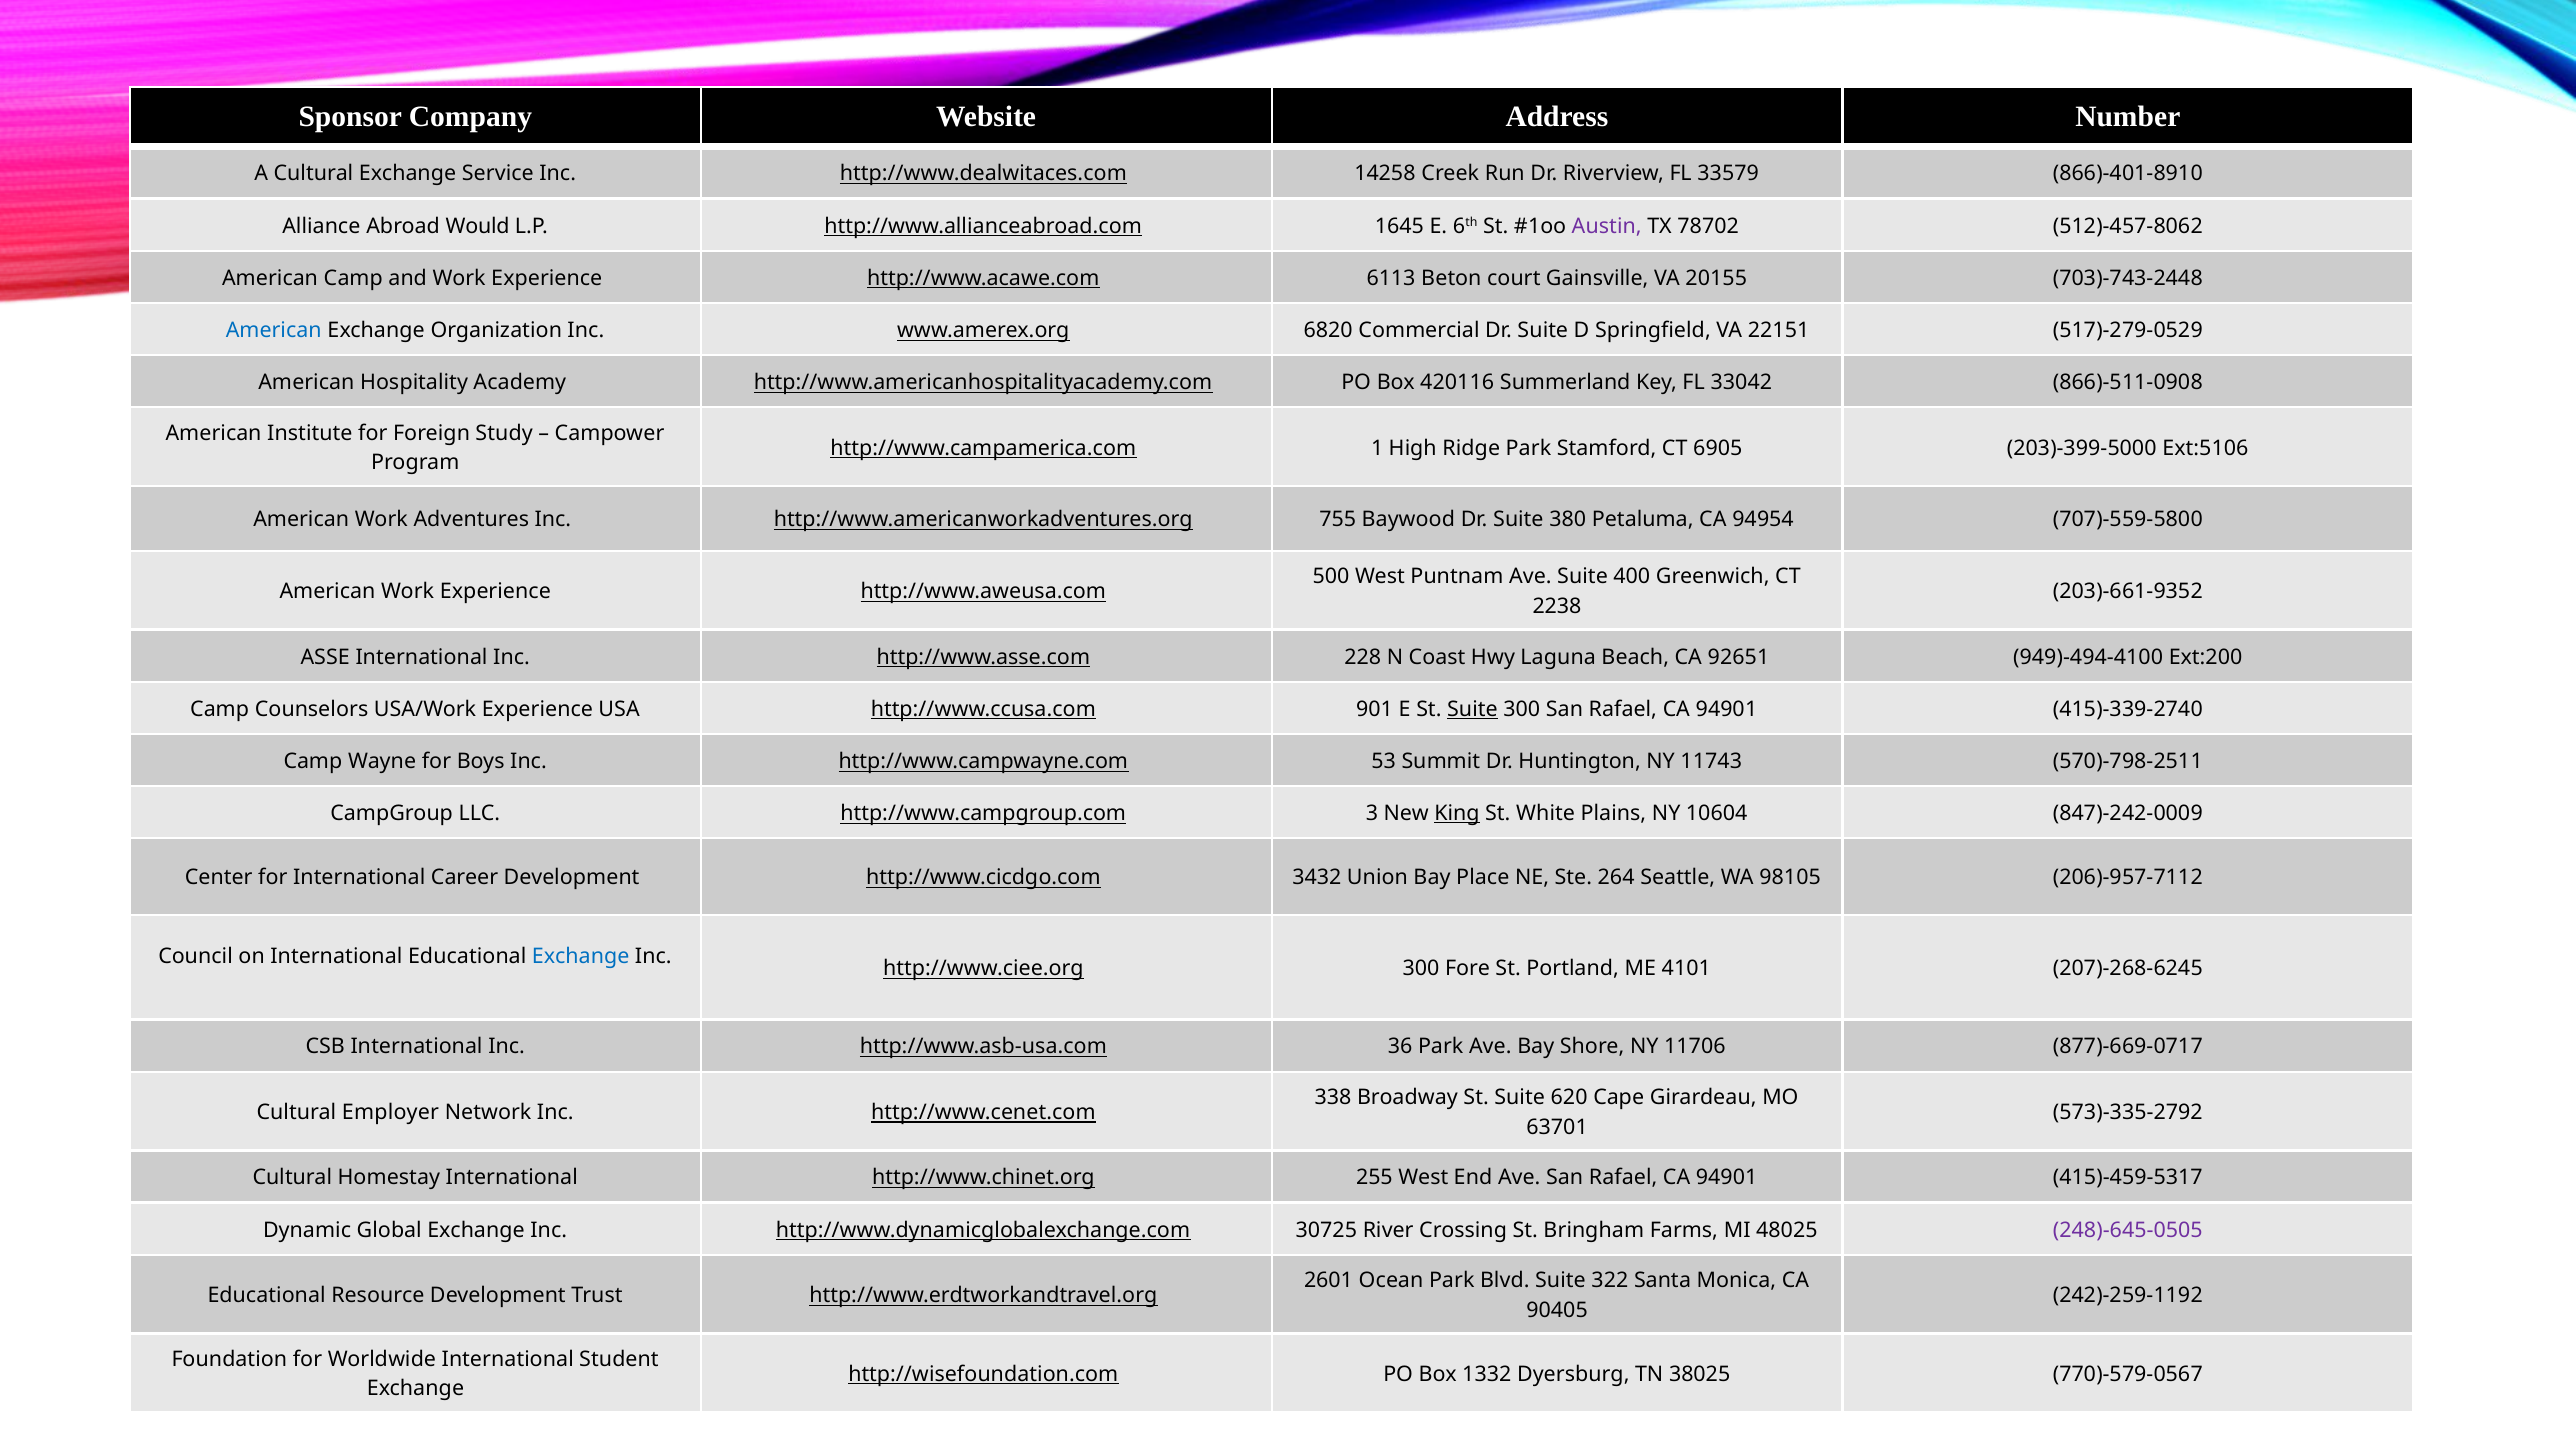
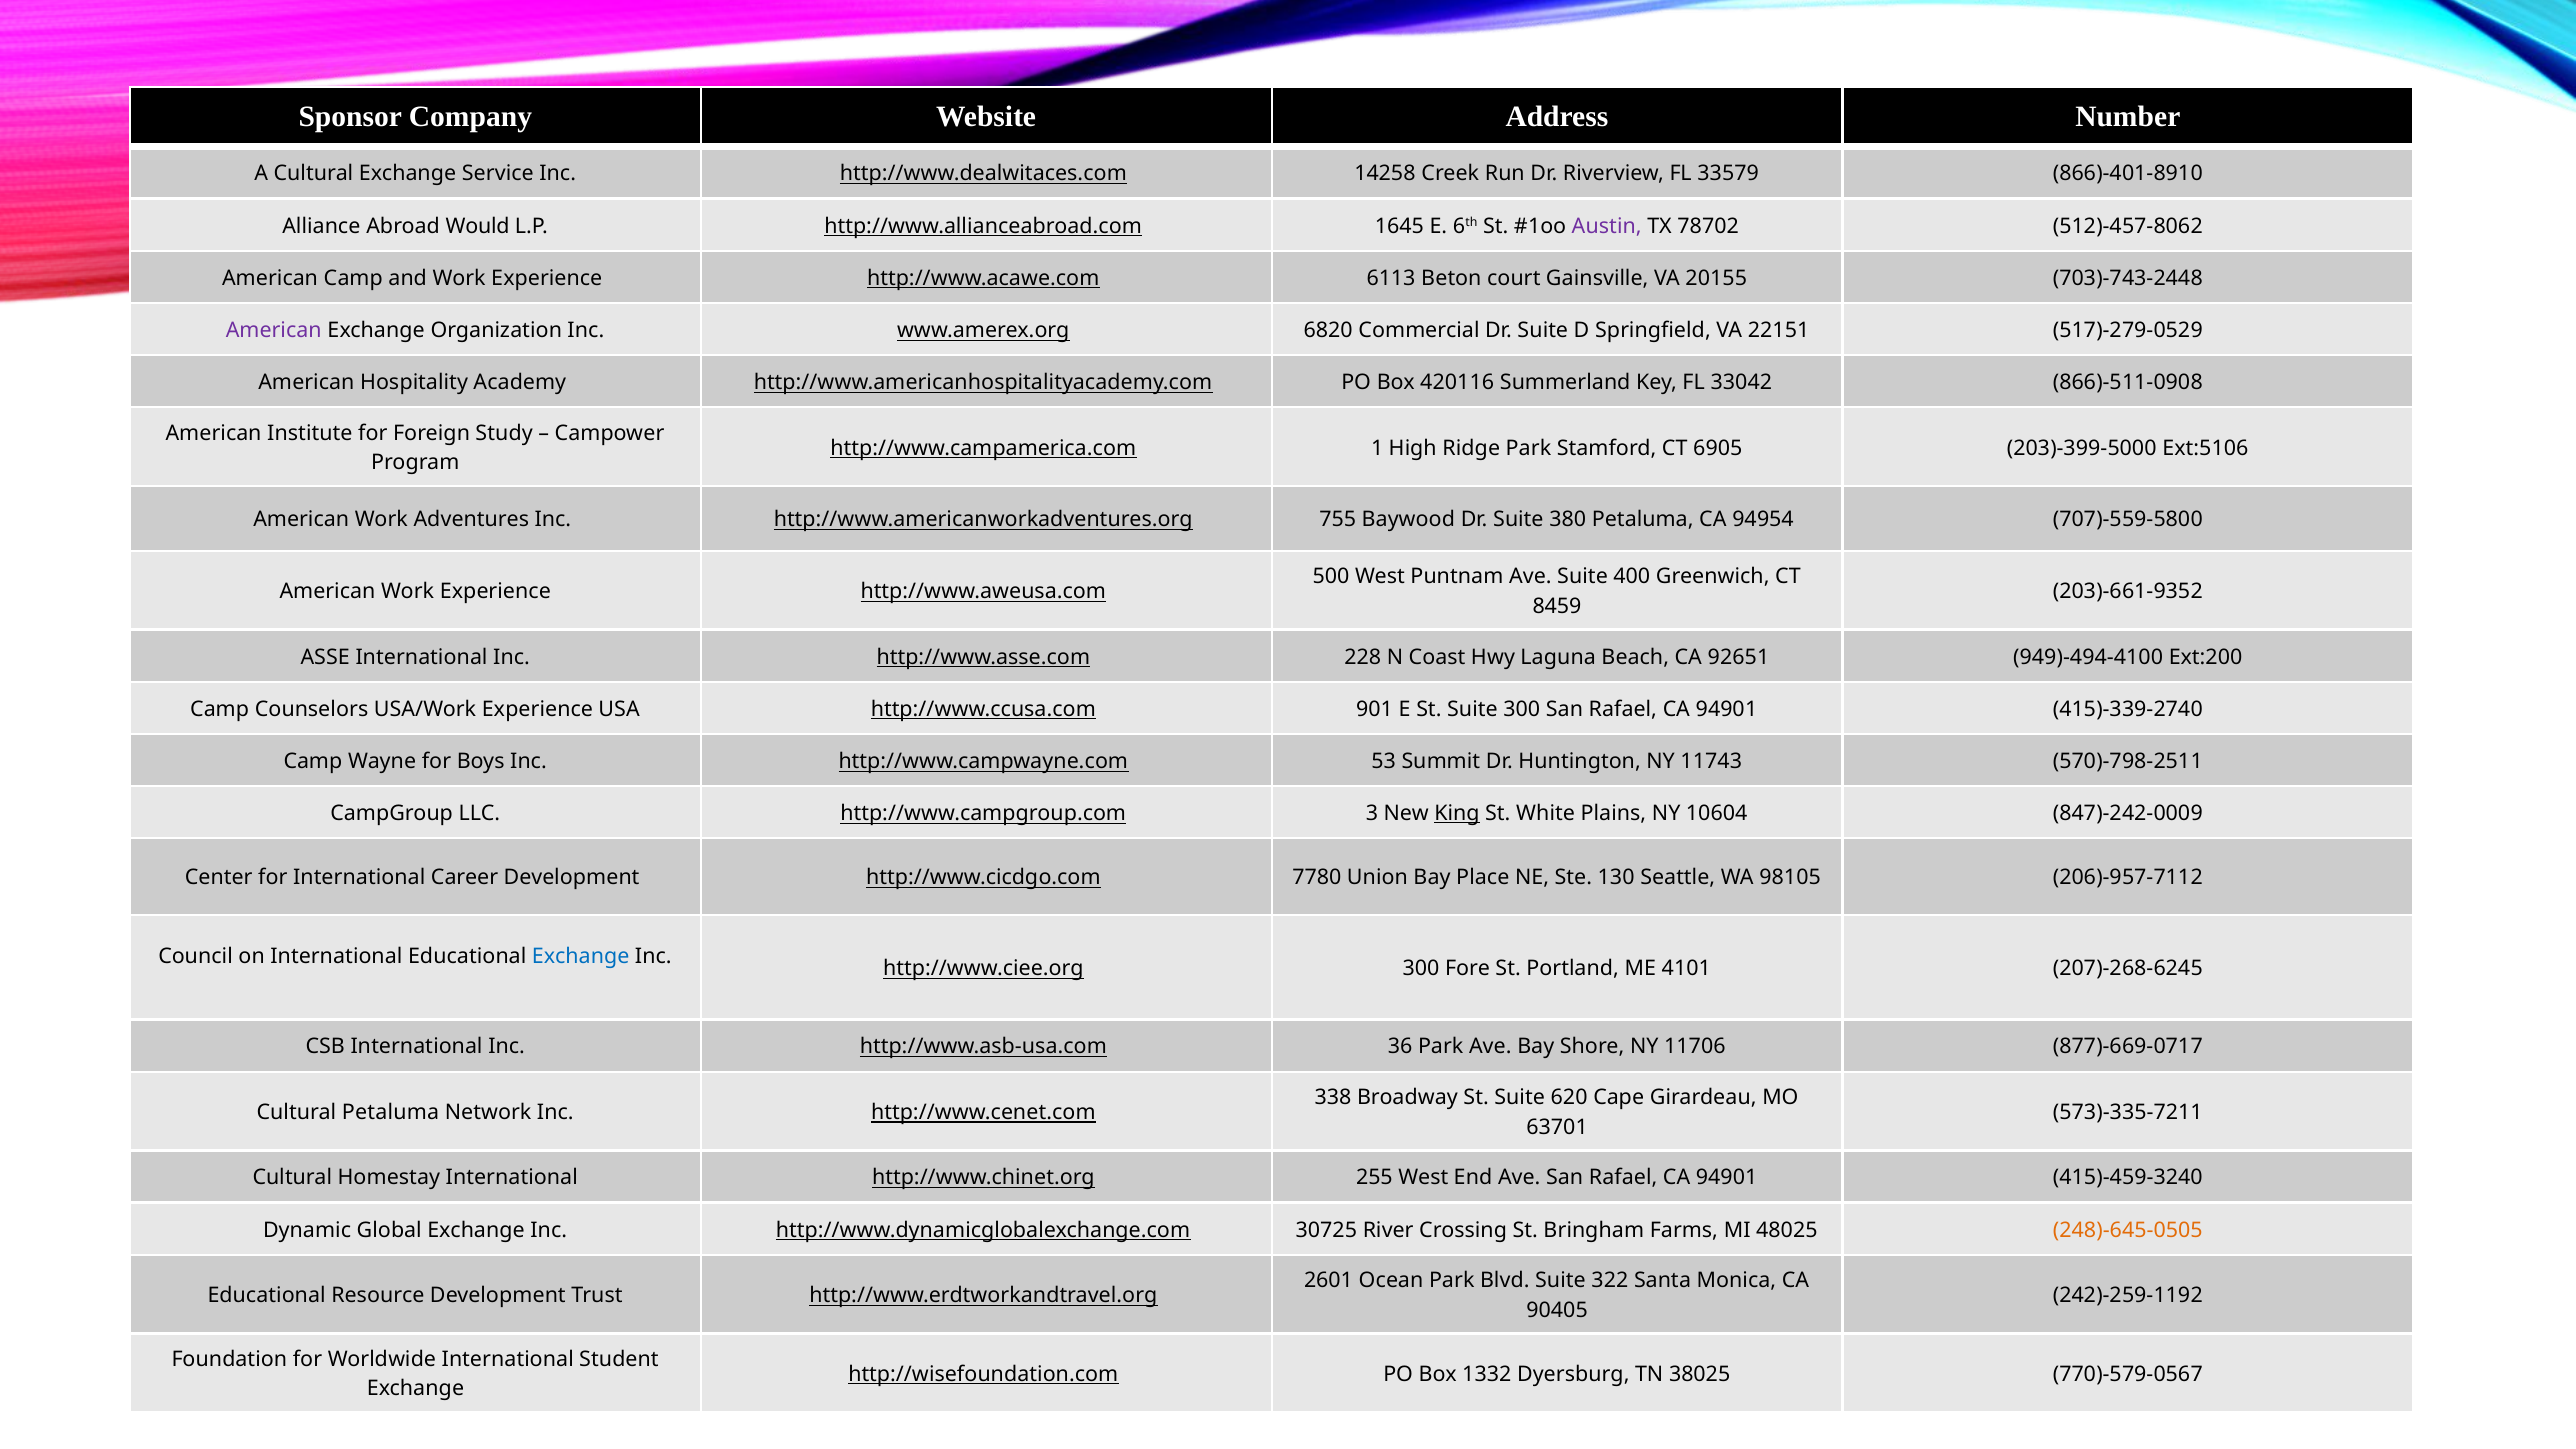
American at (274, 330) colour: blue -> purple
2238: 2238 -> 8459
Suite at (1472, 709) underline: present -> none
3432: 3432 -> 7780
264: 264 -> 130
Cultural Employer: Employer -> Petaluma
573)-335-2792: 573)-335-2792 -> 573)-335-7211
415)-459-5317: 415)-459-5317 -> 415)-459-3240
248)-645-0505 colour: purple -> orange
